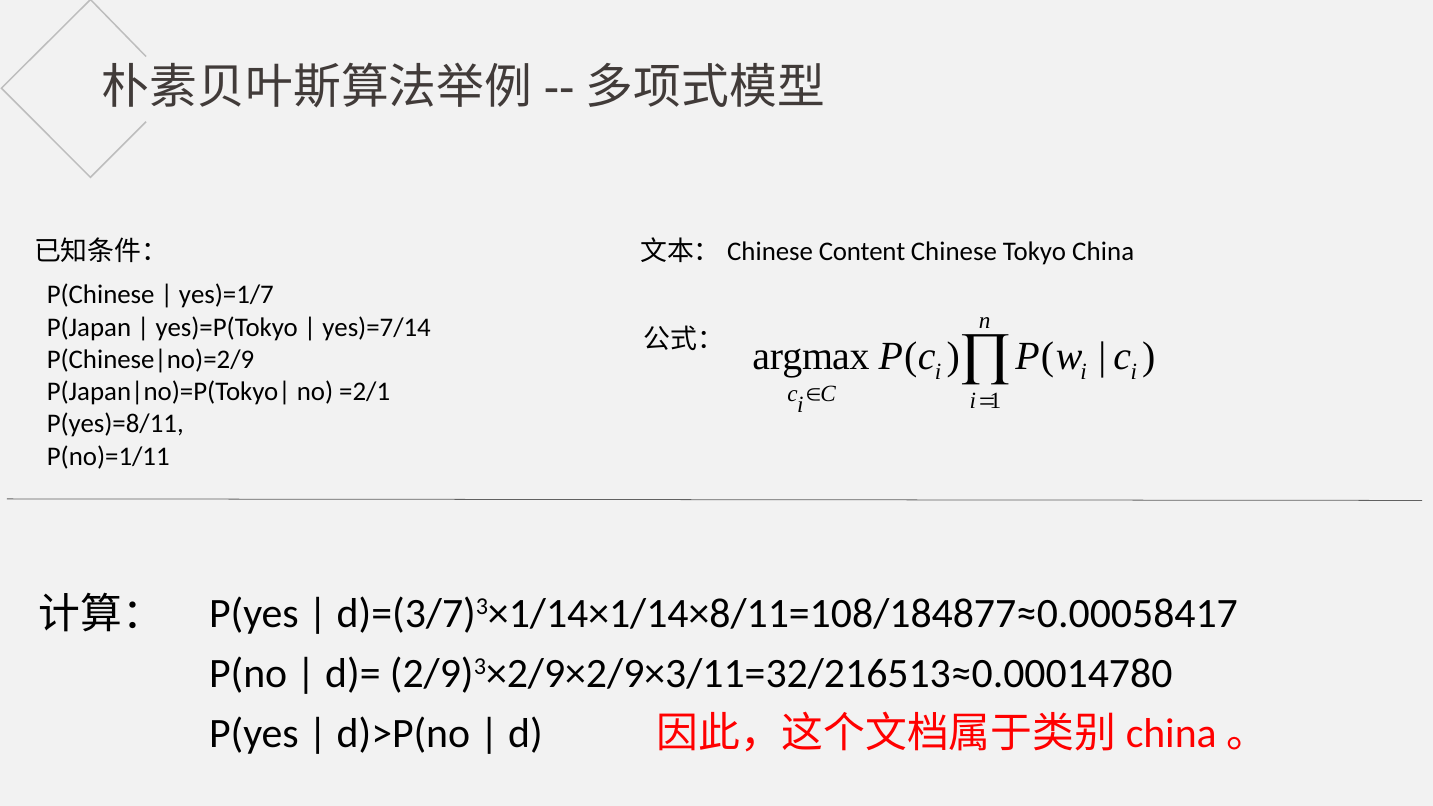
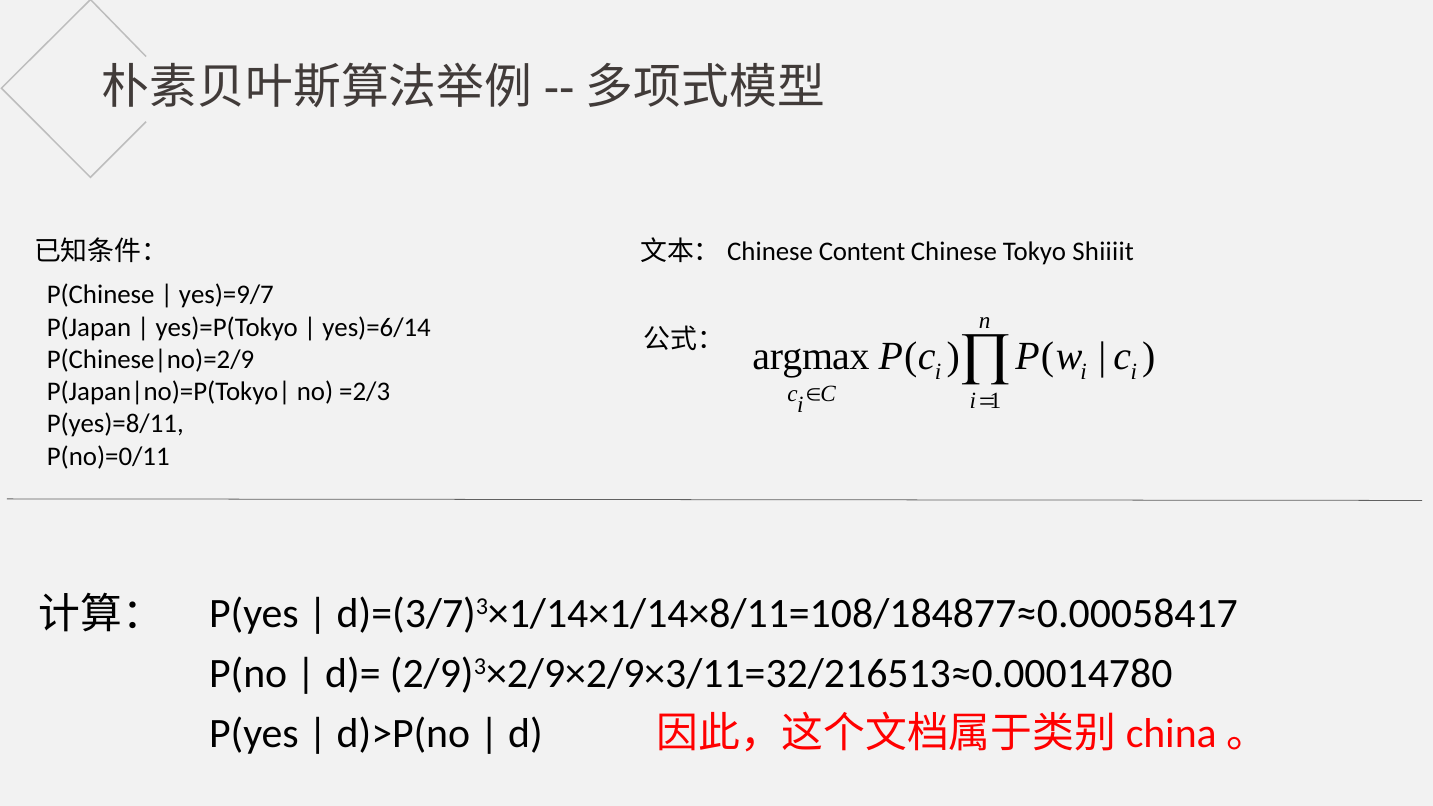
China: China -> Shiiiit
yes)=1/7: yes)=1/7 -> yes)=9/7
yes)=7/14: yes)=7/14 -> yes)=6/14
=2/1: =2/1 -> =2/3
P(no)=1/11: P(no)=1/11 -> P(no)=0/11
